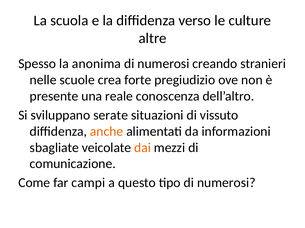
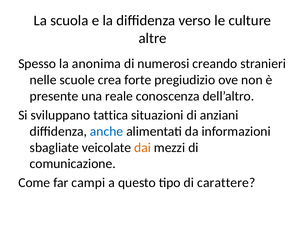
serate: serate -> tattica
vissuto: vissuto -> anziani
anche colour: orange -> blue
tipo di numerosi: numerosi -> carattere
